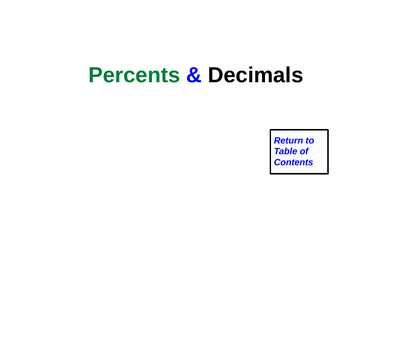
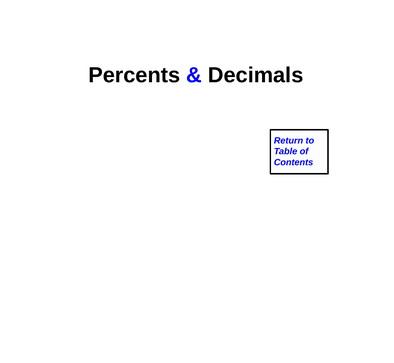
Percents colour: green -> black
